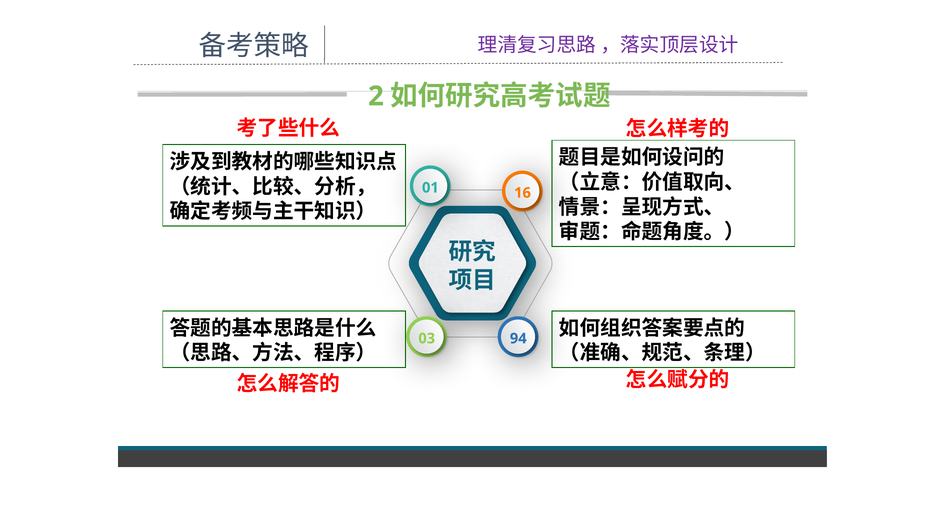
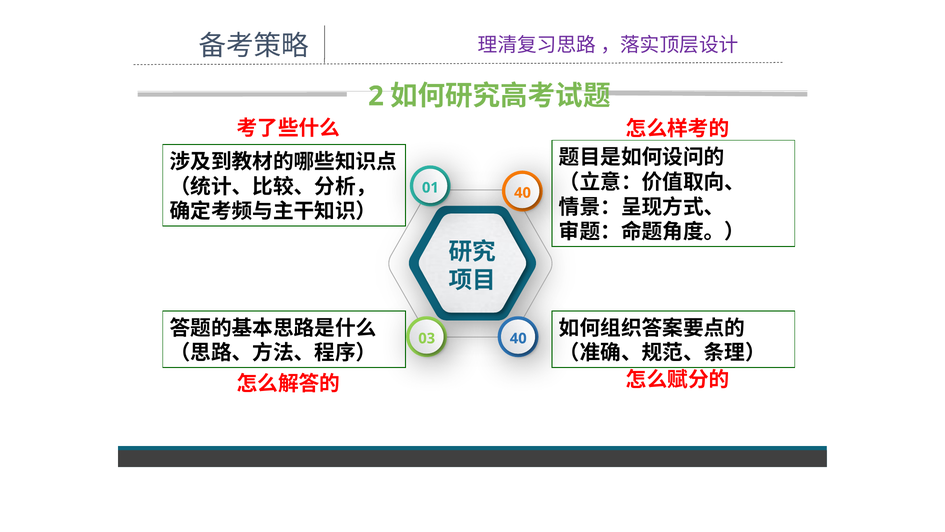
01 16: 16 -> 40
03 94: 94 -> 40
